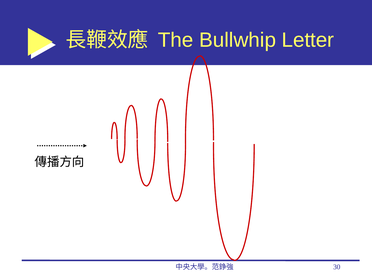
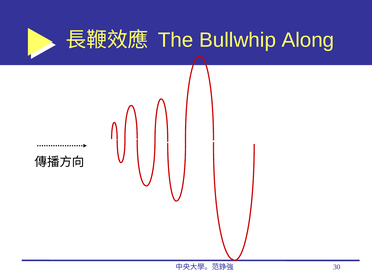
Letter: Letter -> Along
